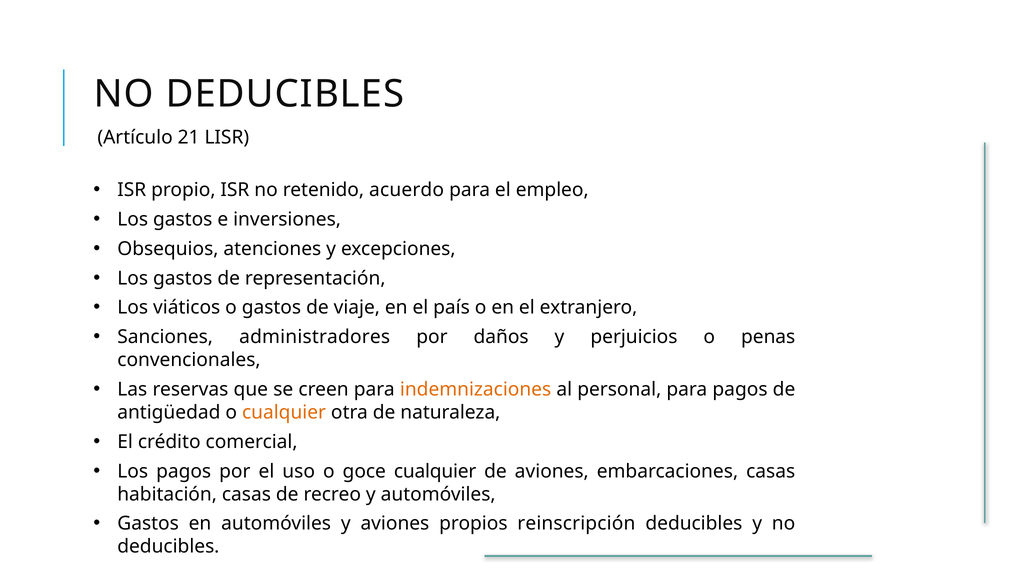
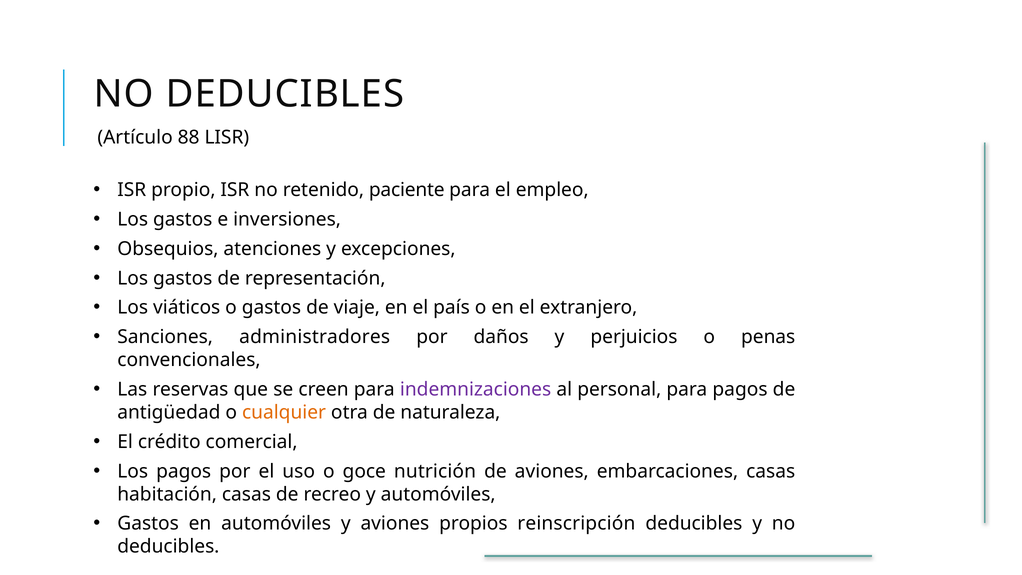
21: 21 -> 88
acuerdo: acuerdo -> paciente
indemnizaciones colour: orange -> purple
goce cualquier: cualquier -> nutrición
